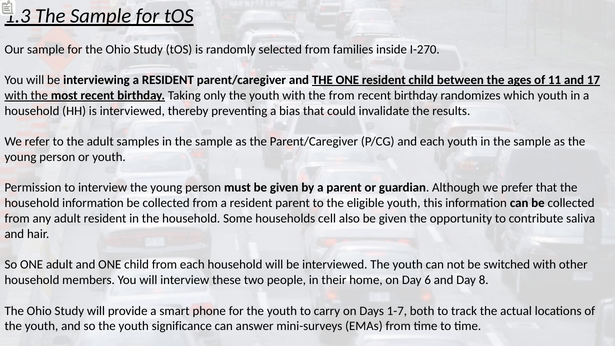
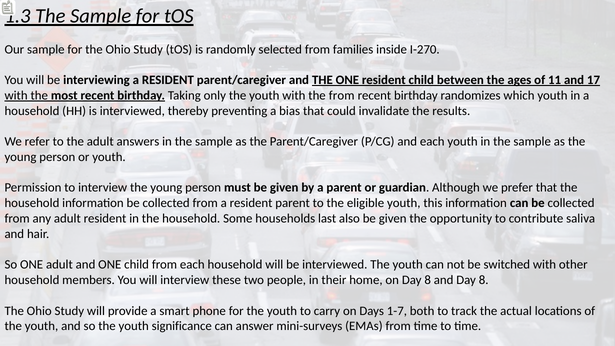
samples: samples -> answers
cell: cell -> last
on Day 6: 6 -> 8
